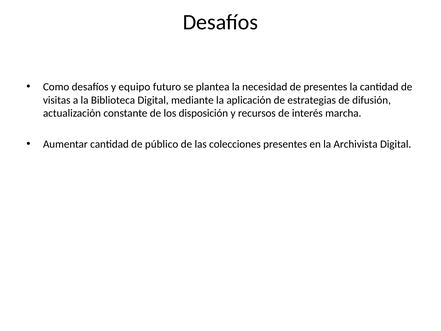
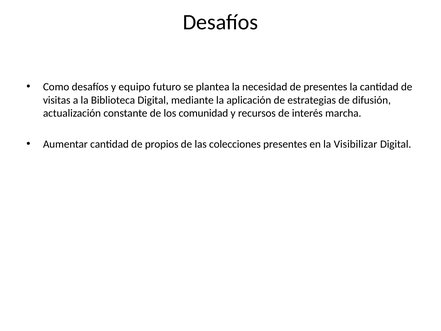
disposición: disposición -> comunidad
público: público -> propios
Archivista: Archivista -> Visibilizar
